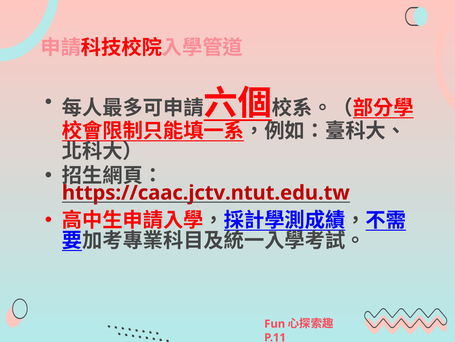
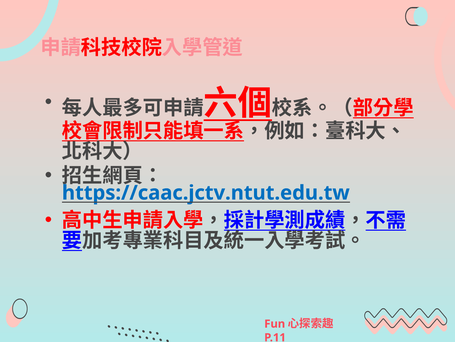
https://caac.jctv.ntut.edu.tw colour: red -> blue
